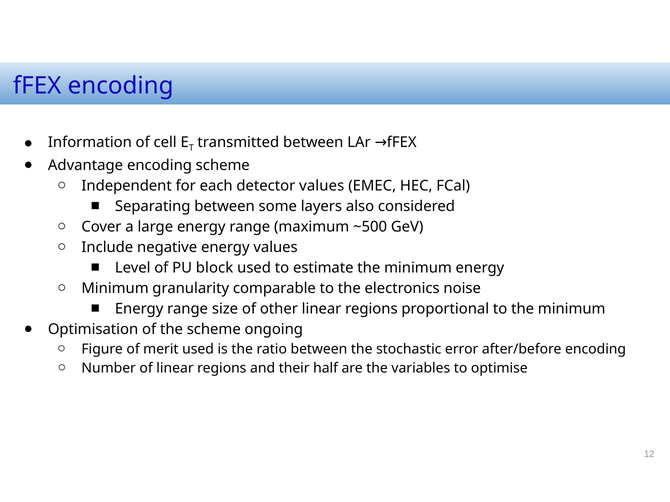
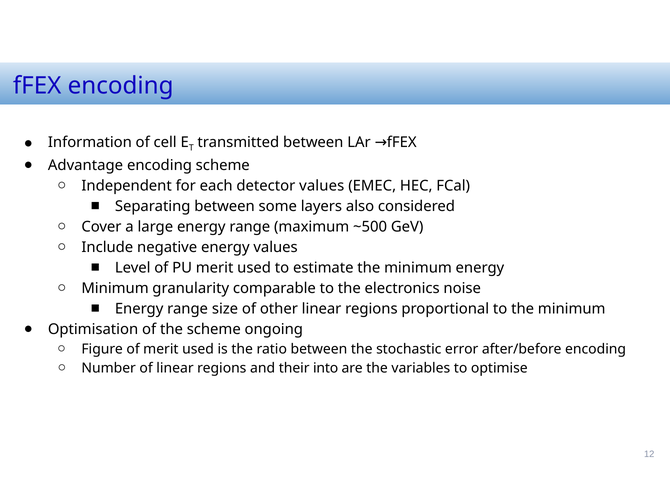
PU block: block -> merit
half: half -> into
